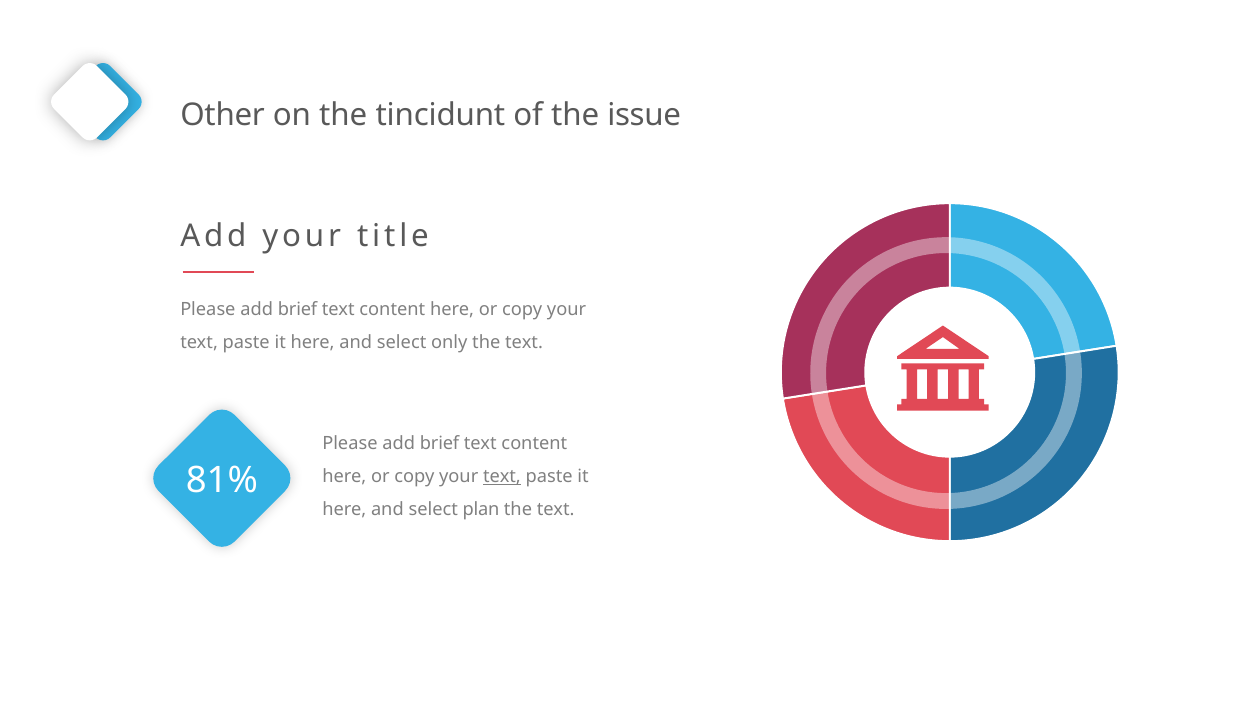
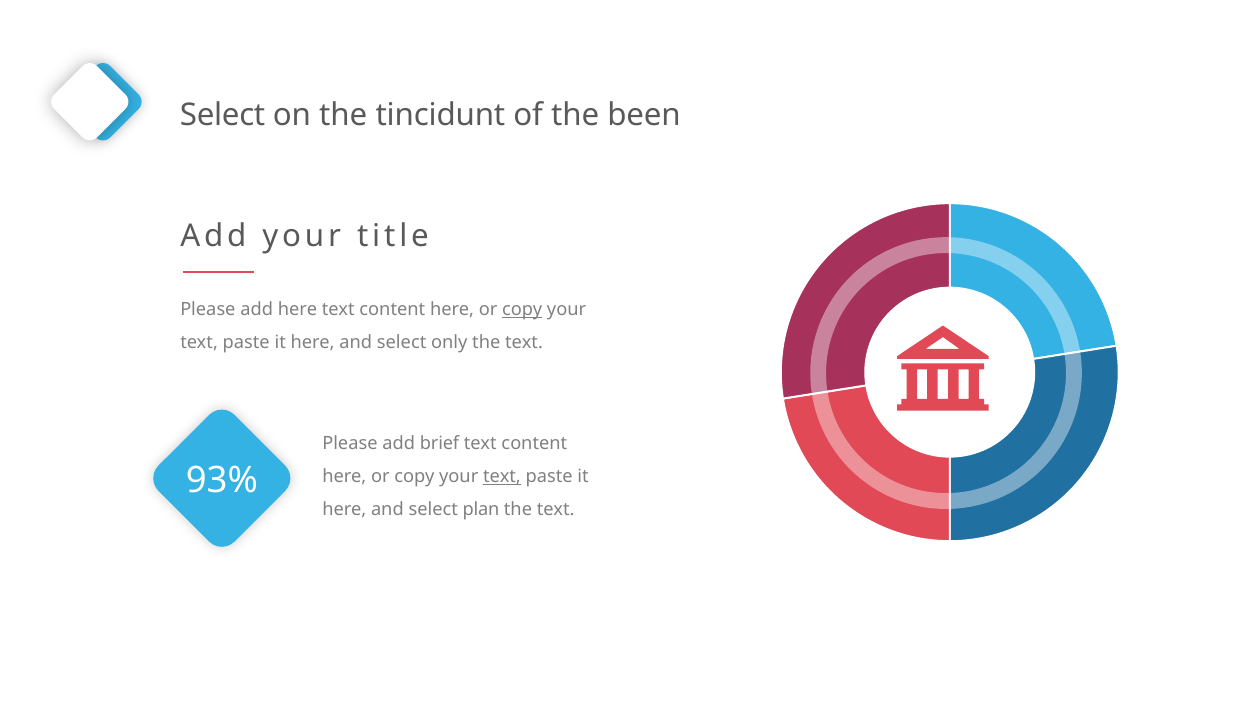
Other at (223, 115): Other -> Select
issue: issue -> been
brief at (298, 309): brief -> here
copy at (522, 309) underline: none -> present
81%: 81% -> 93%
